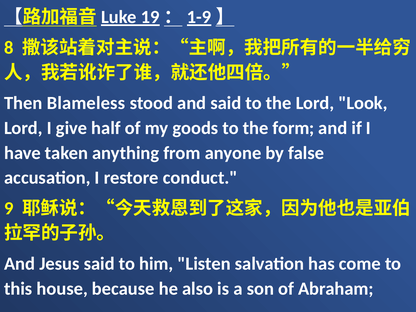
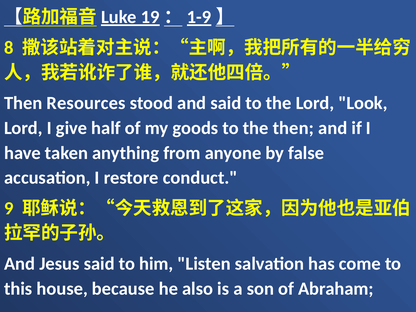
Blameless: Blameless -> Resources
the form: form -> then
